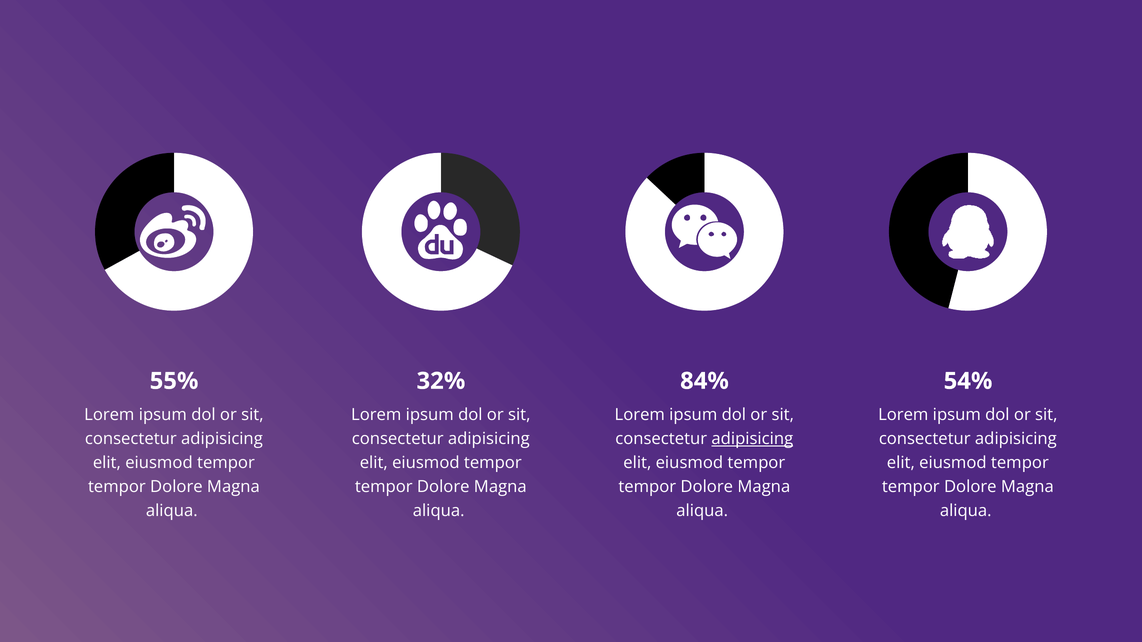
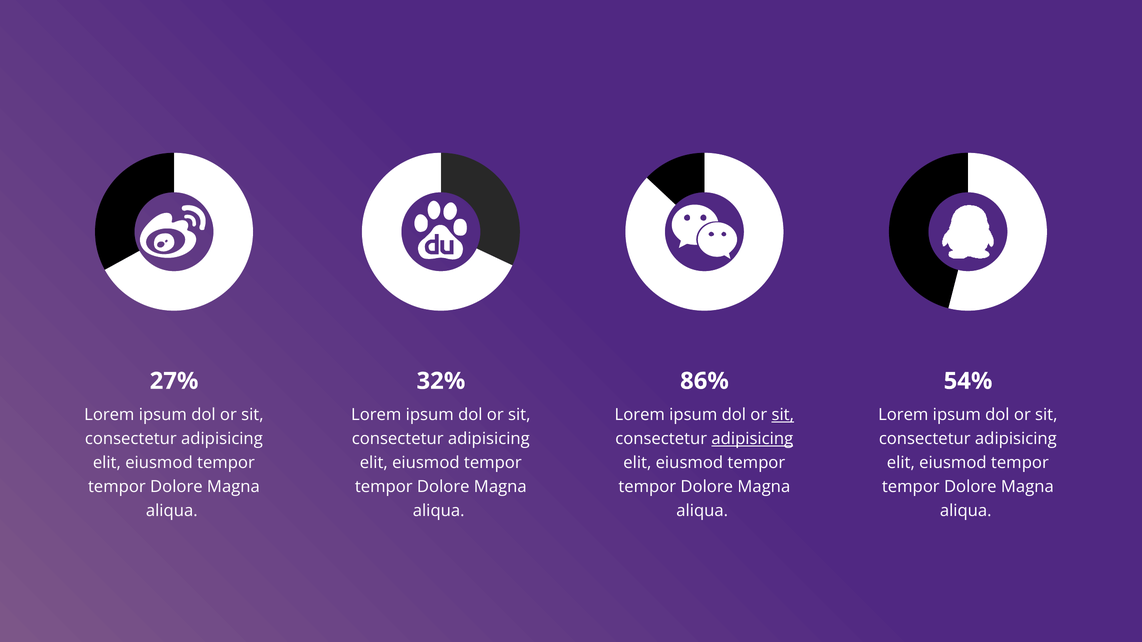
55%: 55% -> 27%
84%: 84% -> 86%
sit at (783, 415) underline: none -> present
